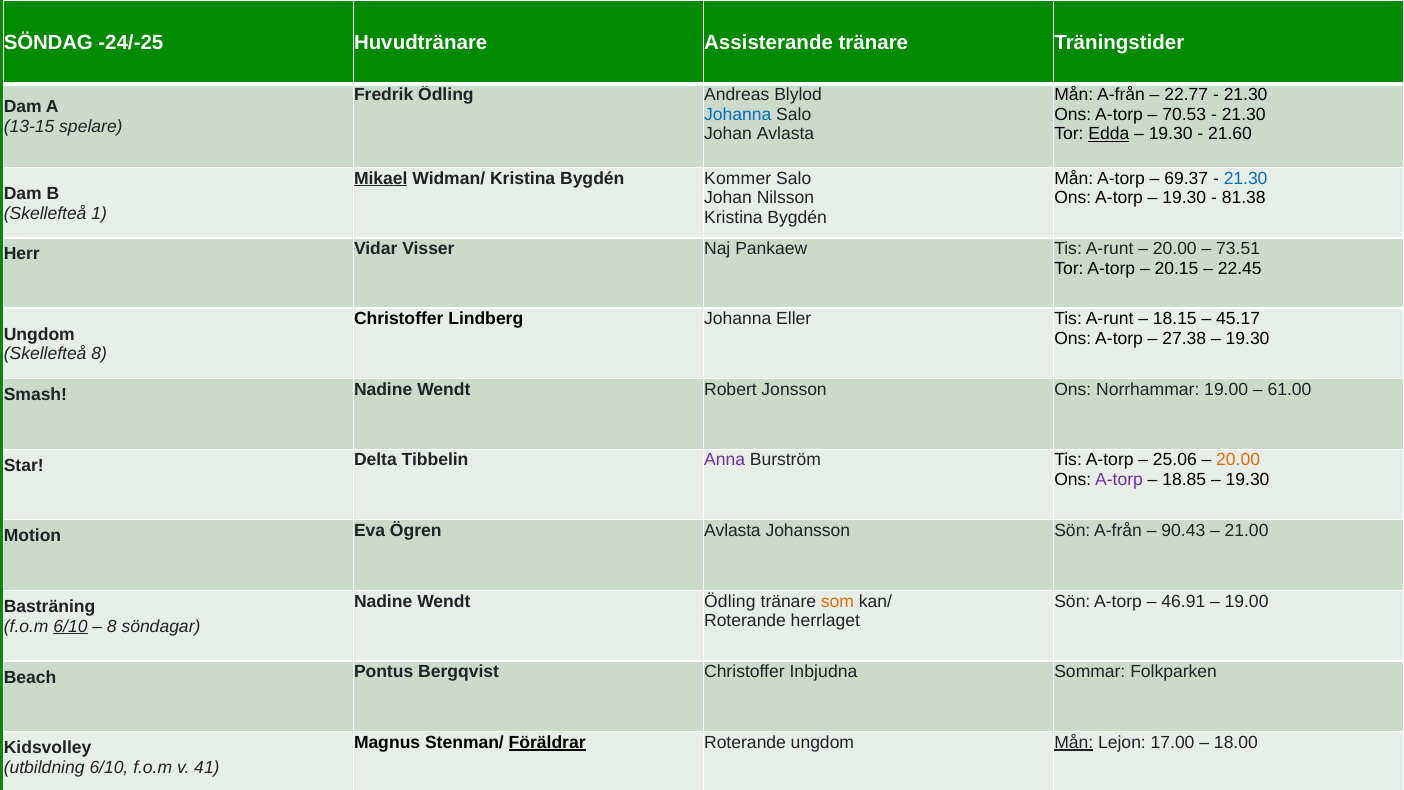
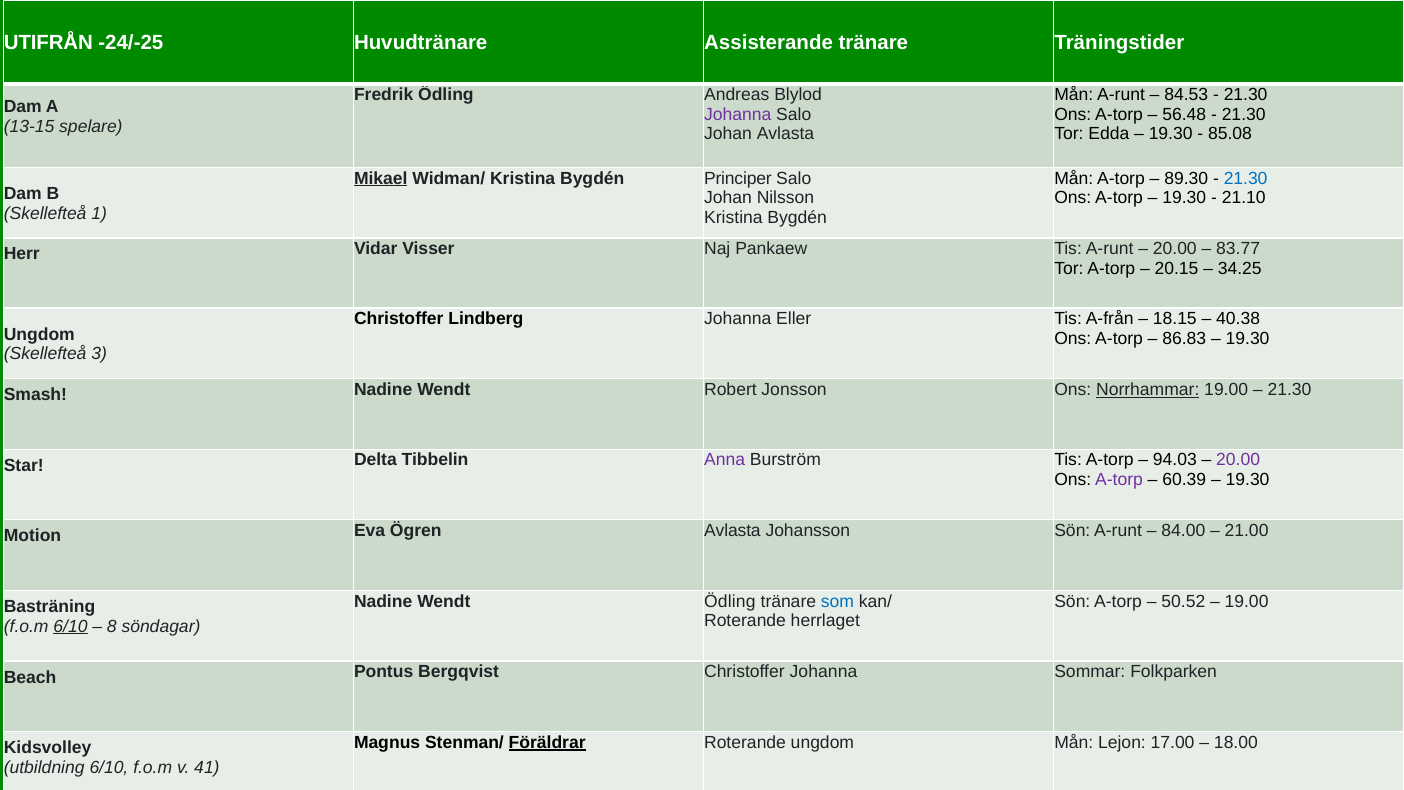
SÖNDAG: SÖNDAG -> UTIFRÅN
Mån A-från: A-från -> A-runt
22.77: 22.77 -> 84.53
Johanna at (738, 114) colour: blue -> purple
70.53: 70.53 -> 56.48
Edda underline: present -> none
21.60: 21.60 -> 85.08
Kommer: Kommer -> Principer
69.37: 69.37 -> 89.30
81.38: 81.38 -> 21.10
73.51: 73.51 -> 83.77
22.45: 22.45 -> 34.25
A-runt at (1110, 319): A-runt -> A-från
45.17: 45.17 -> 40.38
27.38: 27.38 -> 86.83
Skellefteå 8: 8 -> 3
Norrhammar underline: none -> present
61.00 at (1289, 389): 61.00 -> 21.30
25.06: 25.06 -> 94.03
20.00 at (1238, 460) colour: orange -> purple
18.85: 18.85 -> 60.39
Sön A-från: A-från -> A-runt
90.43: 90.43 -> 84.00
som colour: orange -> blue
46.91: 46.91 -> 50.52
Christoffer Inbjudna: Inbjudna -> Johanna
Mån at (1074, 742) underline: present -> none
